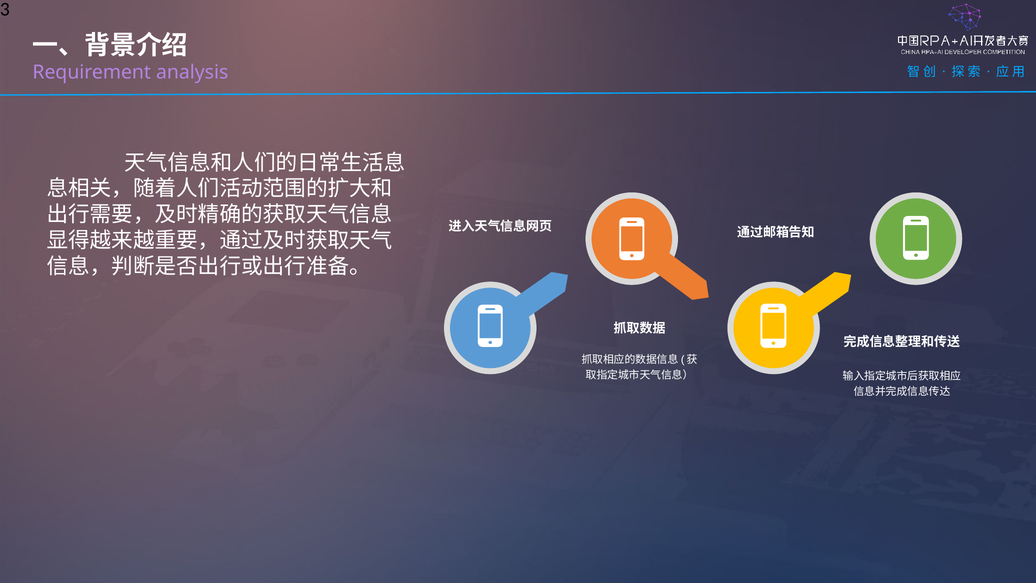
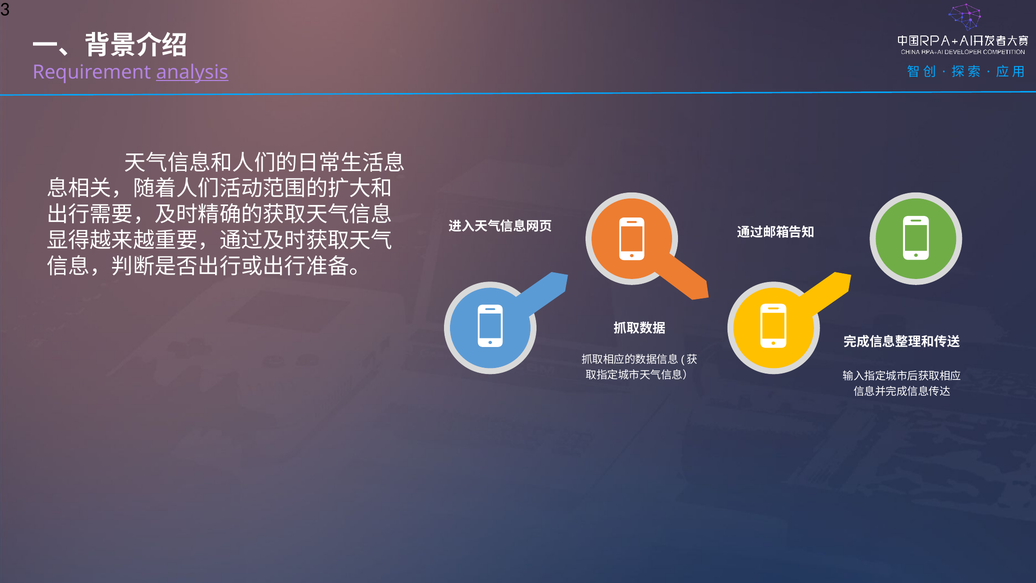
analysis underline: none -> present
